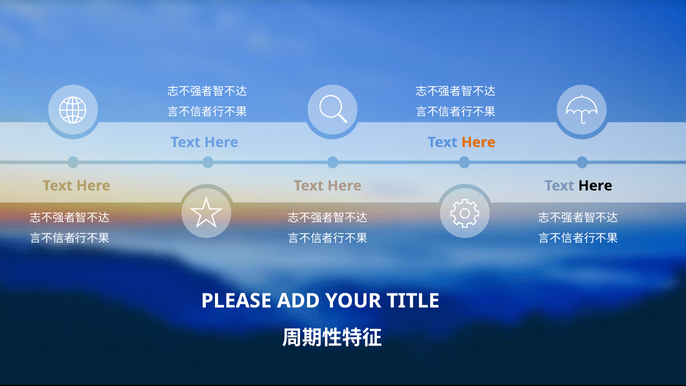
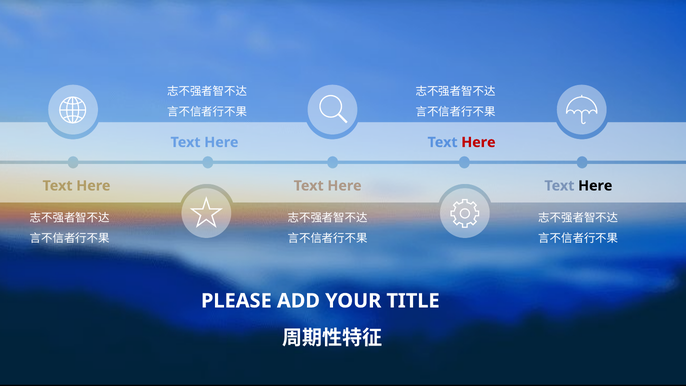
Here at (478, 142) colour: orange -> red
